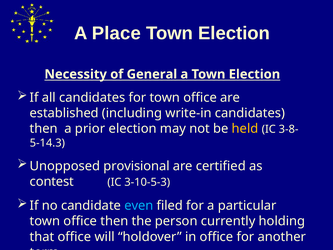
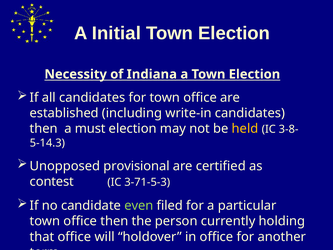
Place: Place -> Initial
General: General -> Indiana
prior: prior -> must
3-10-5-3: 3-10-5-3 -> 3-71-5-3
even colour: light blue -> light green
